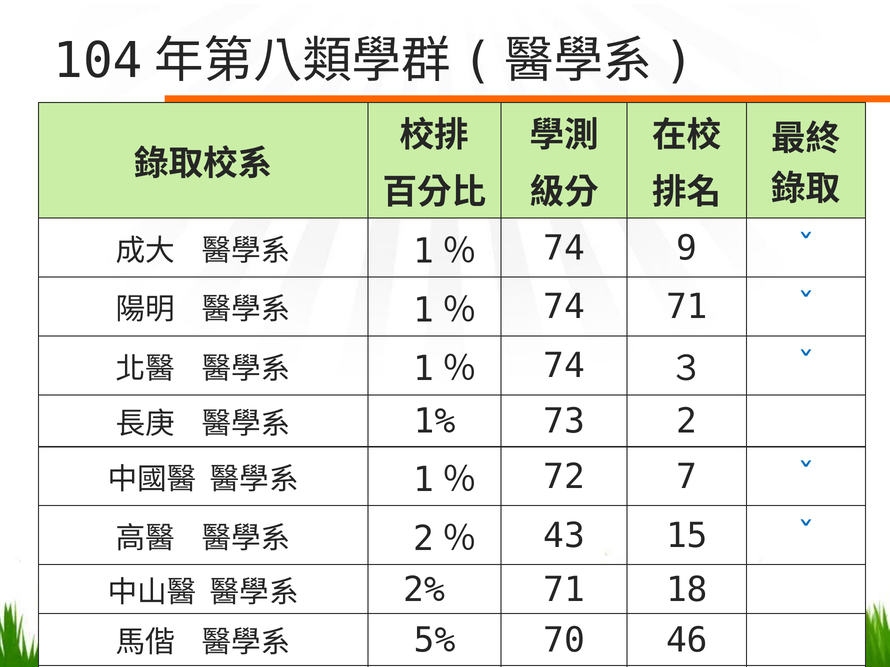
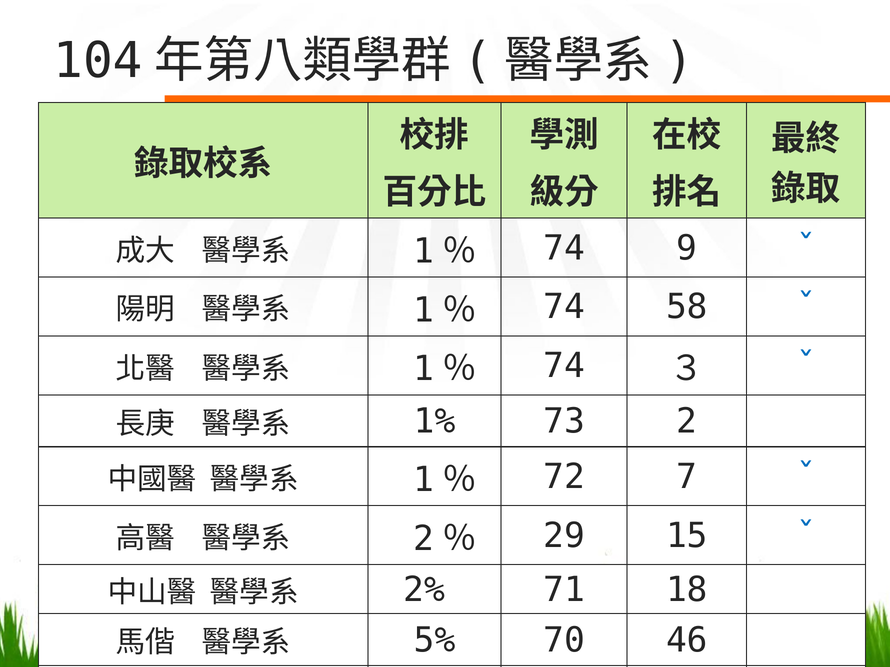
74 71: 71 -> 58
43: 43 -> 29
